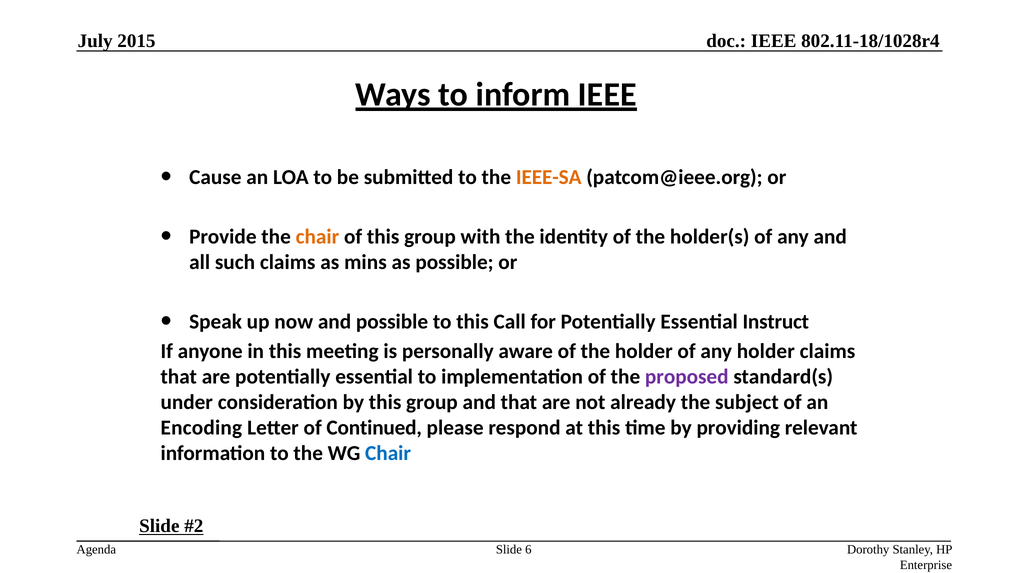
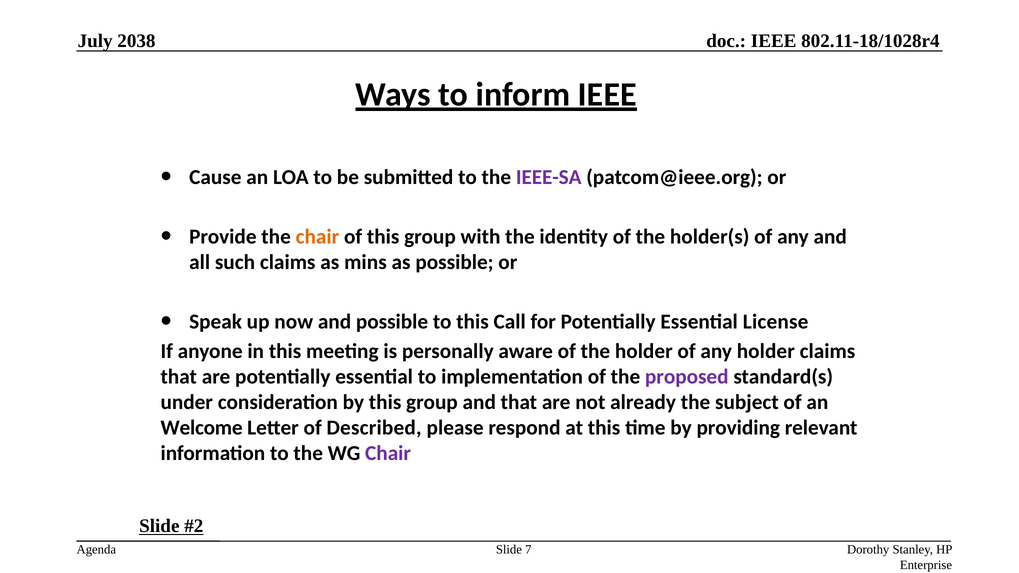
2015: 2015 -> 2038
IEEE-SA colour: orange -> purple
Instruct: Instruct -> License
Encoding: Encoding -> Welcome
Continued: Continued -> Described
Chair at (388, 453) colour: blue -> purple
6: 6 -> 7
